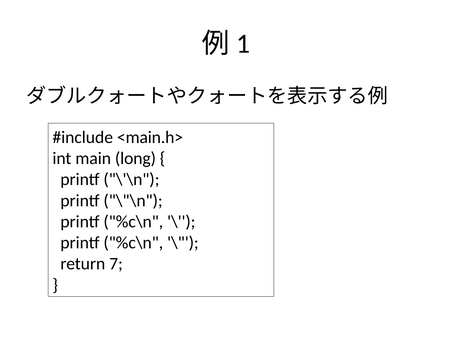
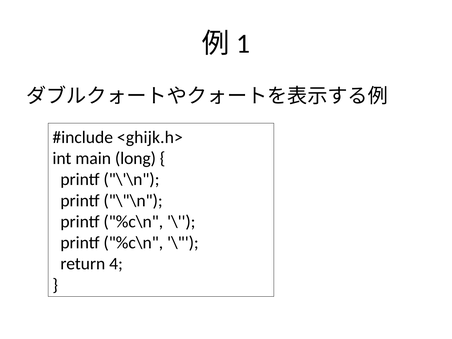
<main.h>: <main.h> -> <ghijk.h>
7: 7 -> 4
